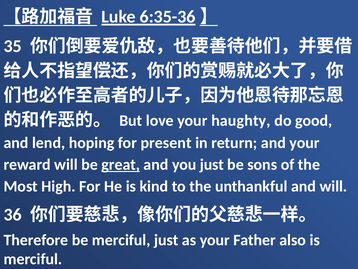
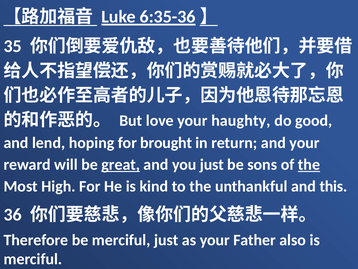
present: present -> brought
the at (309, 164) underline: none -> present
and will: will -> this
